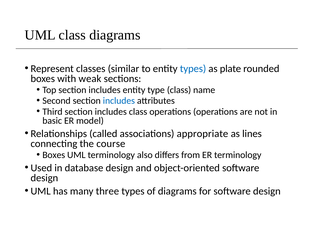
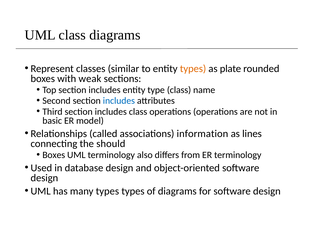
types at (193, 69) colour: blue -> orange
appropriate: appropriate -> information
course: course -> should
many three: three -> types
